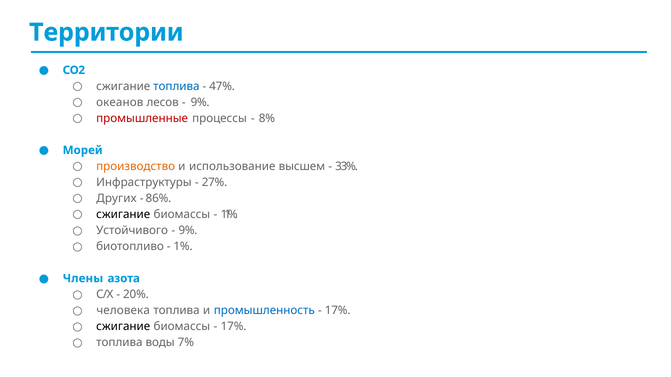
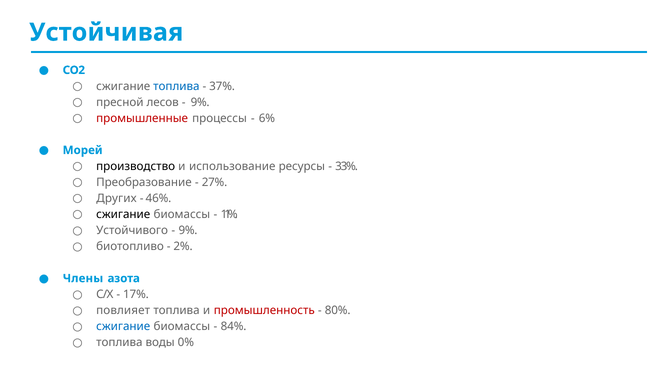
Территории: Территории -> Устойчивая
47%: 47% -> 37%
океанов: океанов -> пресной
8%: 8% -> 6%
производство colour: orange -> black
высшем: высшем -> ресурсы
Инфраструктуры: Инфраструктуры -> Преобразование
86%: 86% -> 46%
1%: 1% -> 2%
20%: 20% -> 17%
человека: человека -> повлияет
промышленность colour: blue -> red
17% at (338, 311): 17% -> 80%
сжигание at (123, 327) colour: black -> blue
17% at (234, 327): 17% -> 84%
7%: 7% -> 0%
